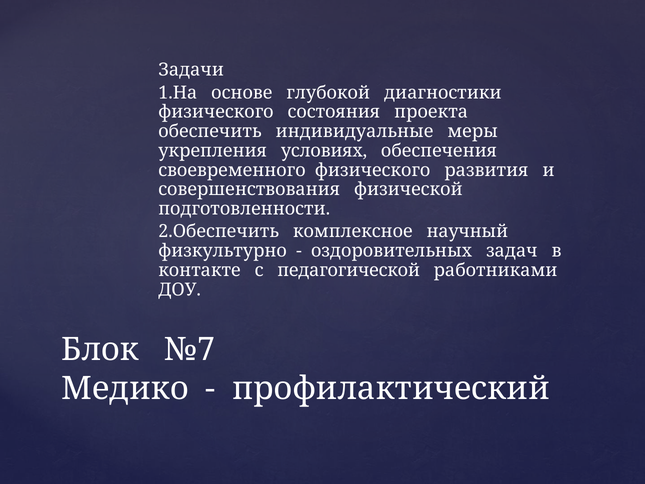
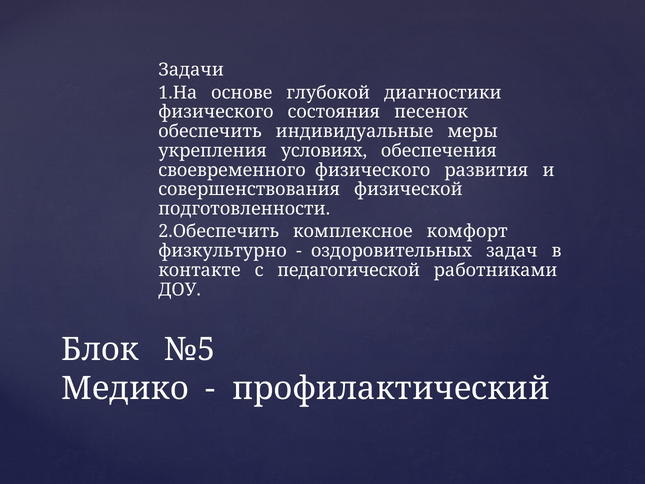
проекта: проекта -> песенок
научный: научный -> комфорт
№7: №7 -> №5
